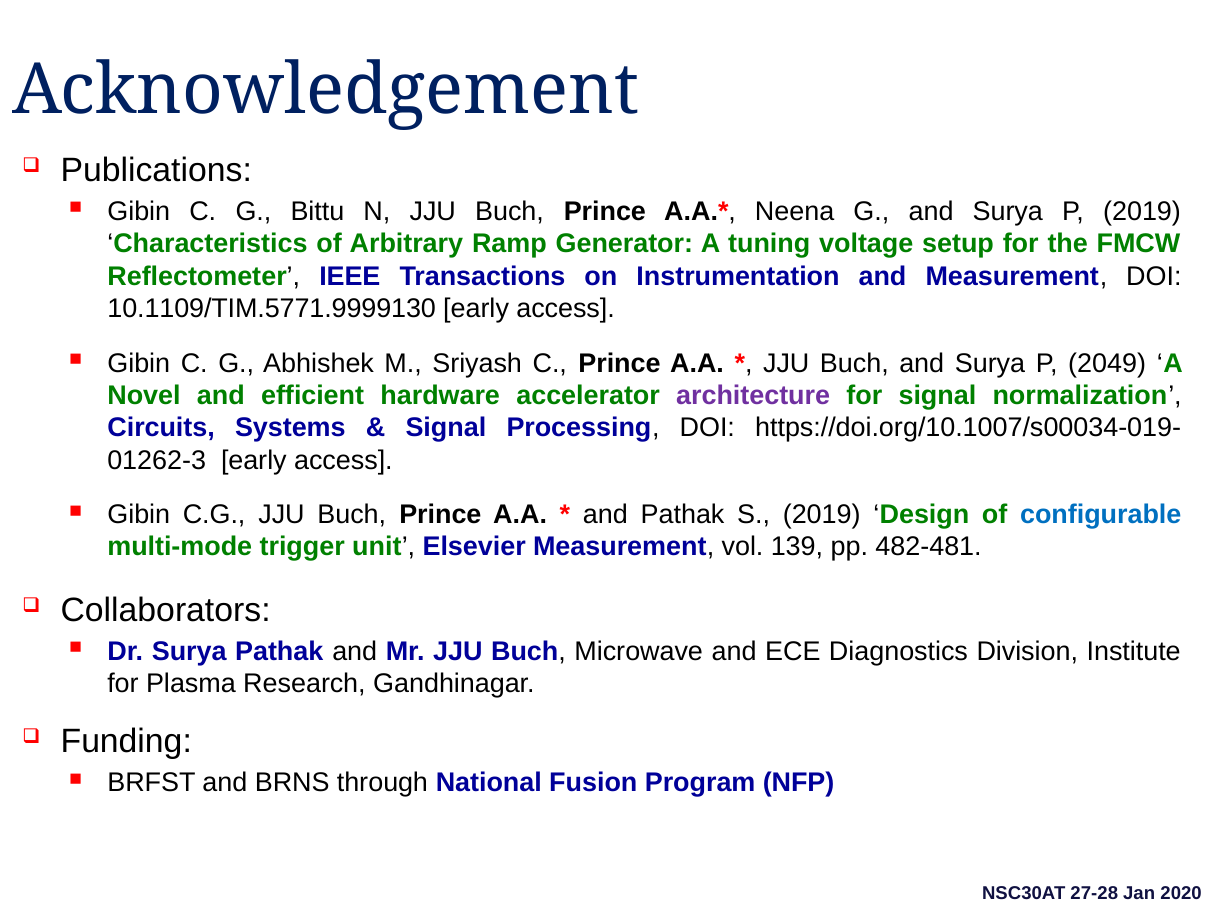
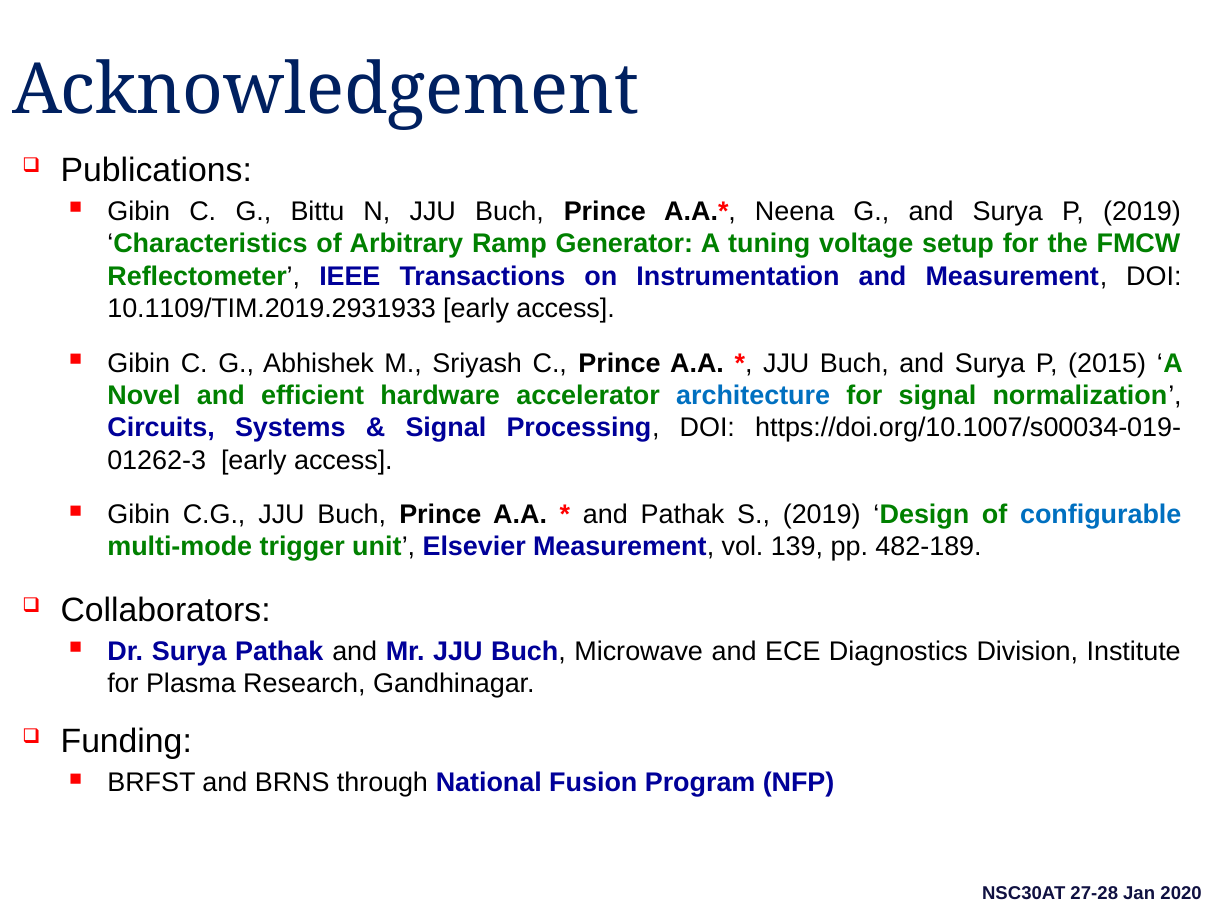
10.1109/TIM.5771.9999130: 10.1109/TIM.5771.9999130 -> 10.1109/TIM.2019.2931933
2049: 2049 -> 2015
architecture colour: purple -> blue
482-481: 482-481 -> 482-189
